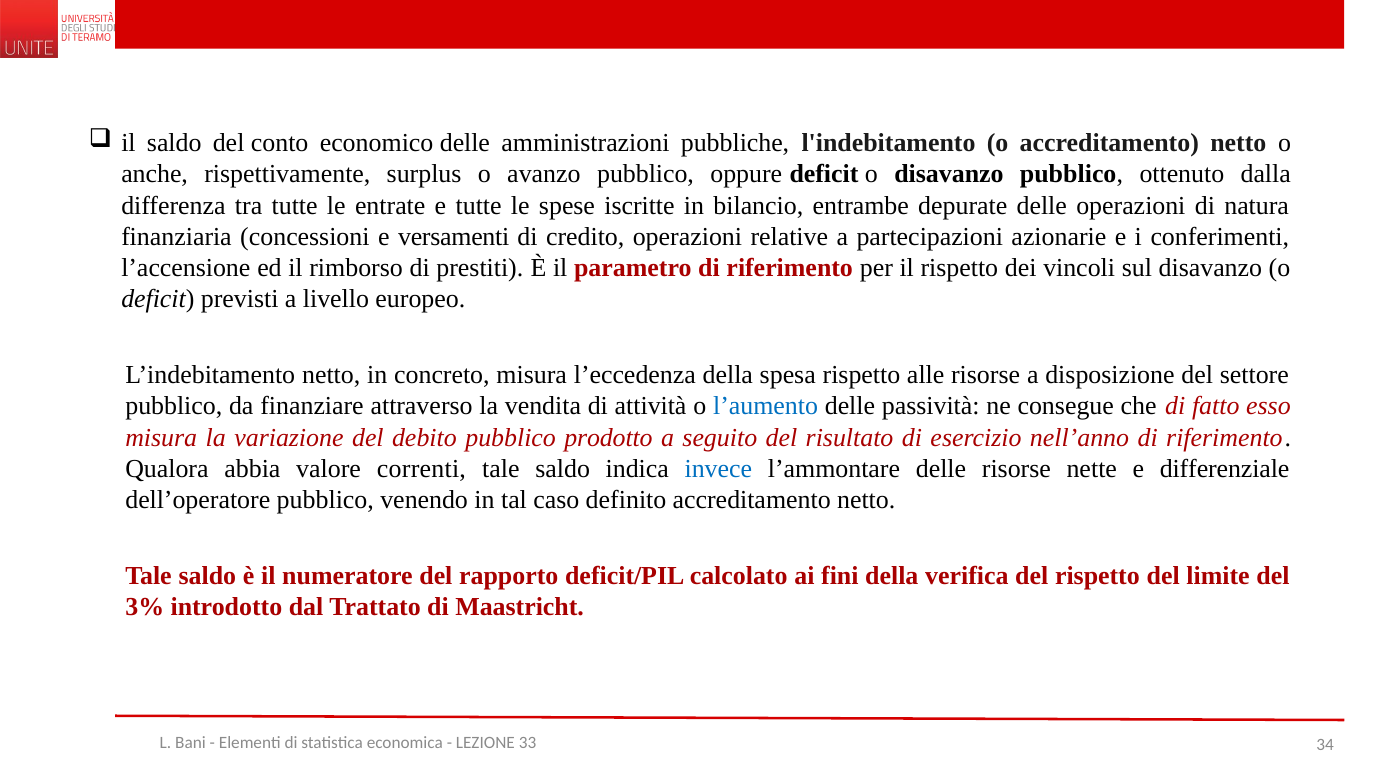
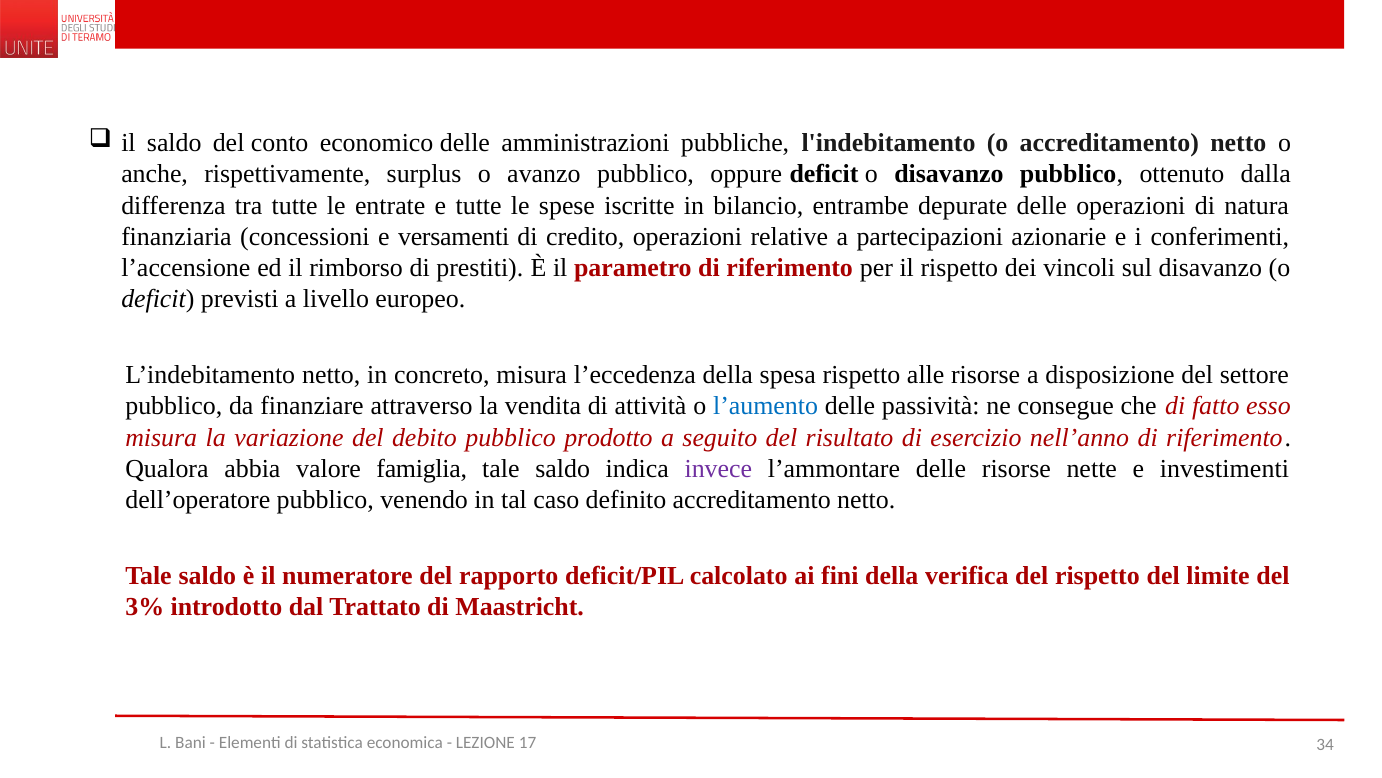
correnti: correnti -> famiglia
invece colour: blue -> purple
differenziale: differenziale -> investimenti
33: 33 -> 17
